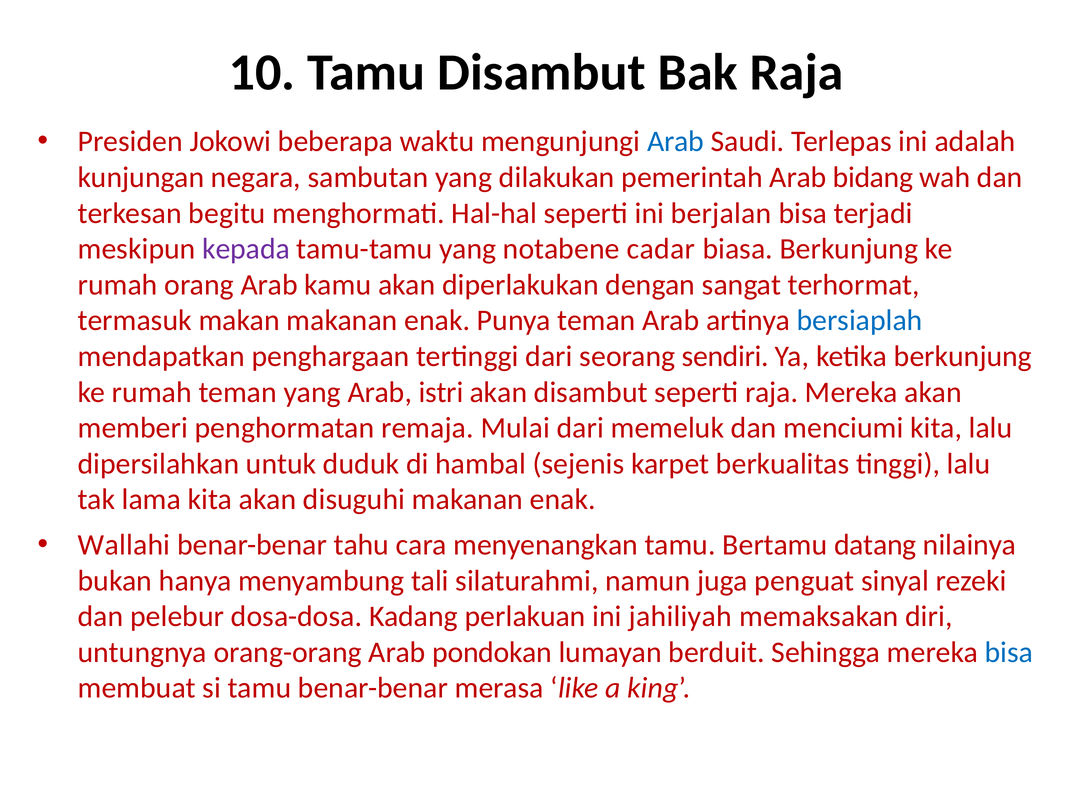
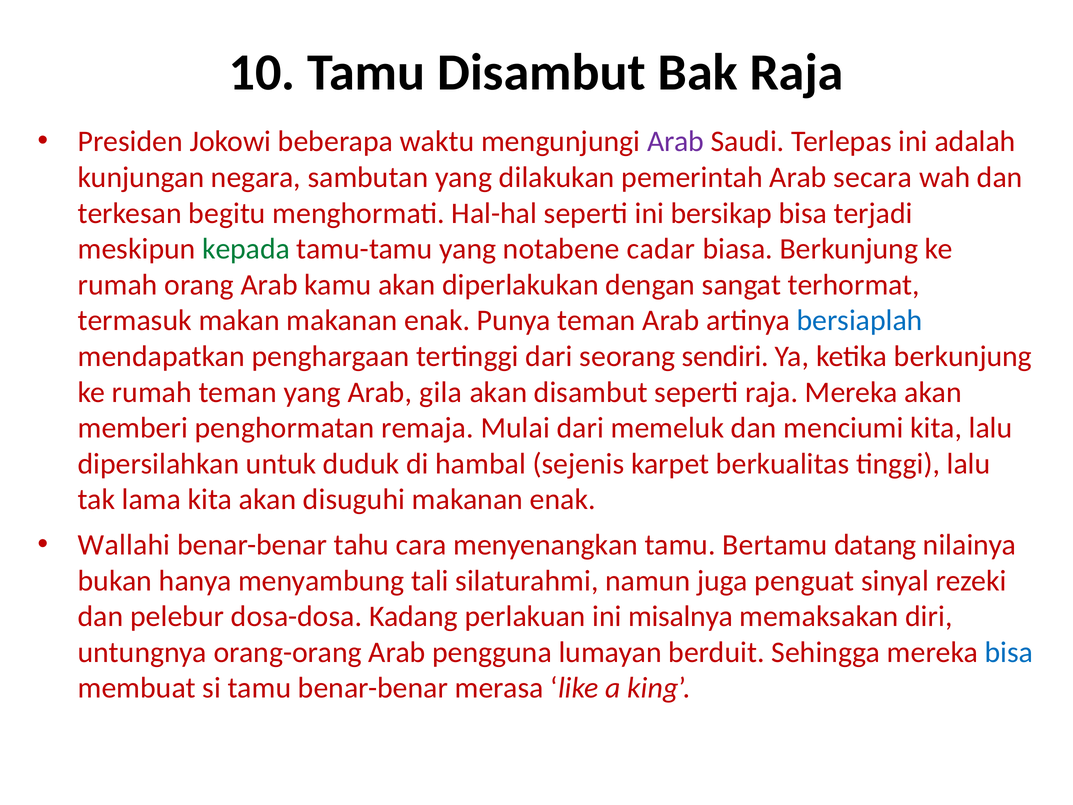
Arab at (676, 142) colour: blue -> purple
bidang: bidang -> secara
berjalan: berjalan -> bersikap
kepada colour: purple -> green
istri: istri -> gila
jahiliyah: jahiliyah -> misalnya
pondokan: pondokan -> pengguna
